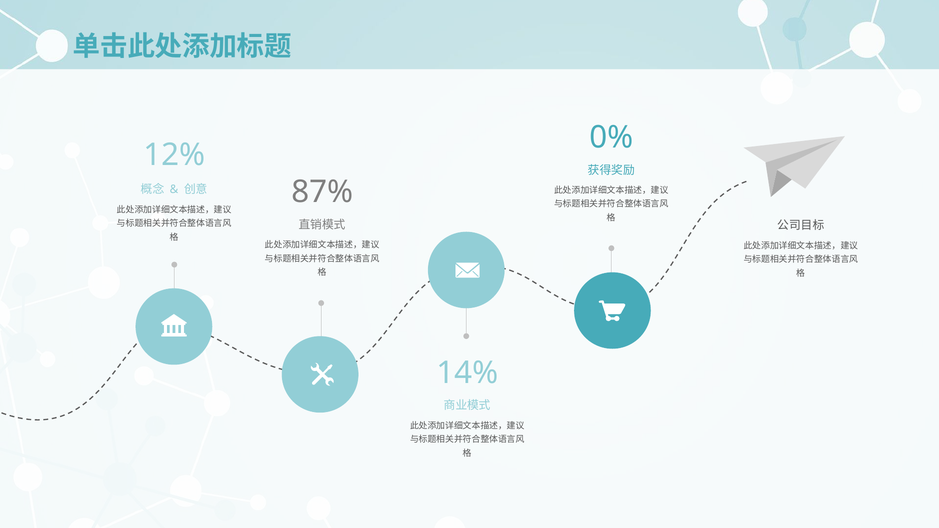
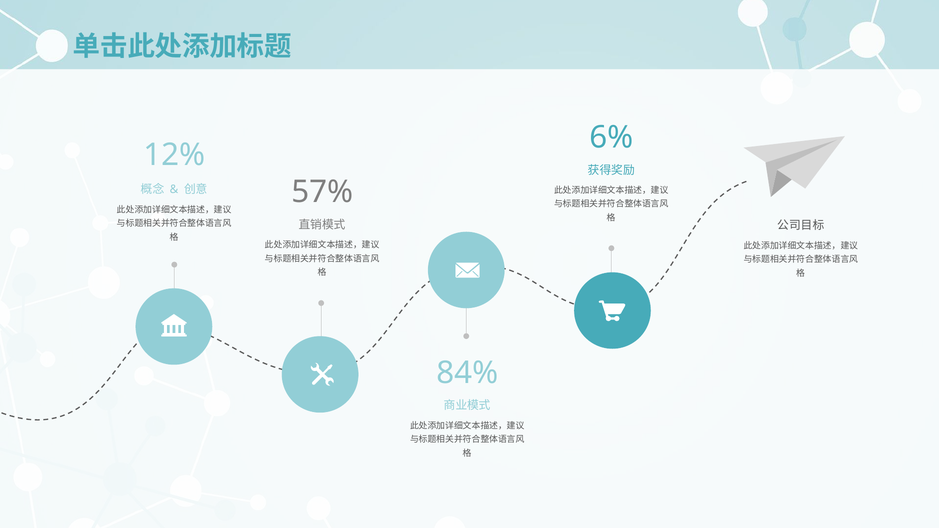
0%: 0% -> 6%
87%: 87% -> 57%
14%: 14% -> 84%
